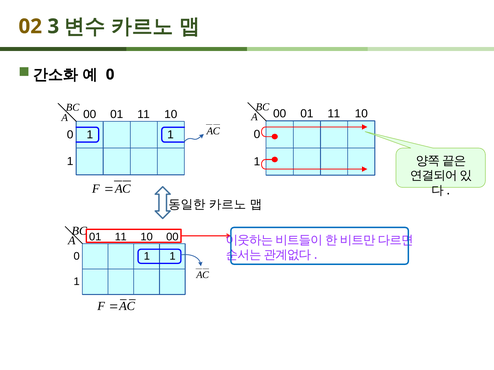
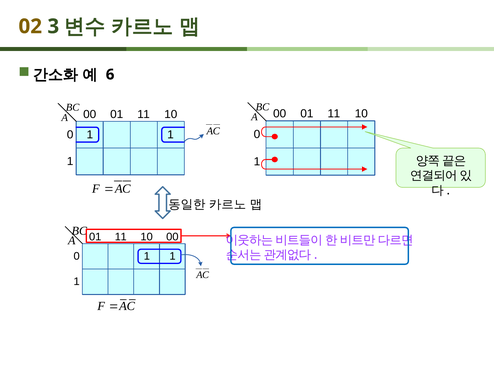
0 at (110, 75): 0 -> 6
